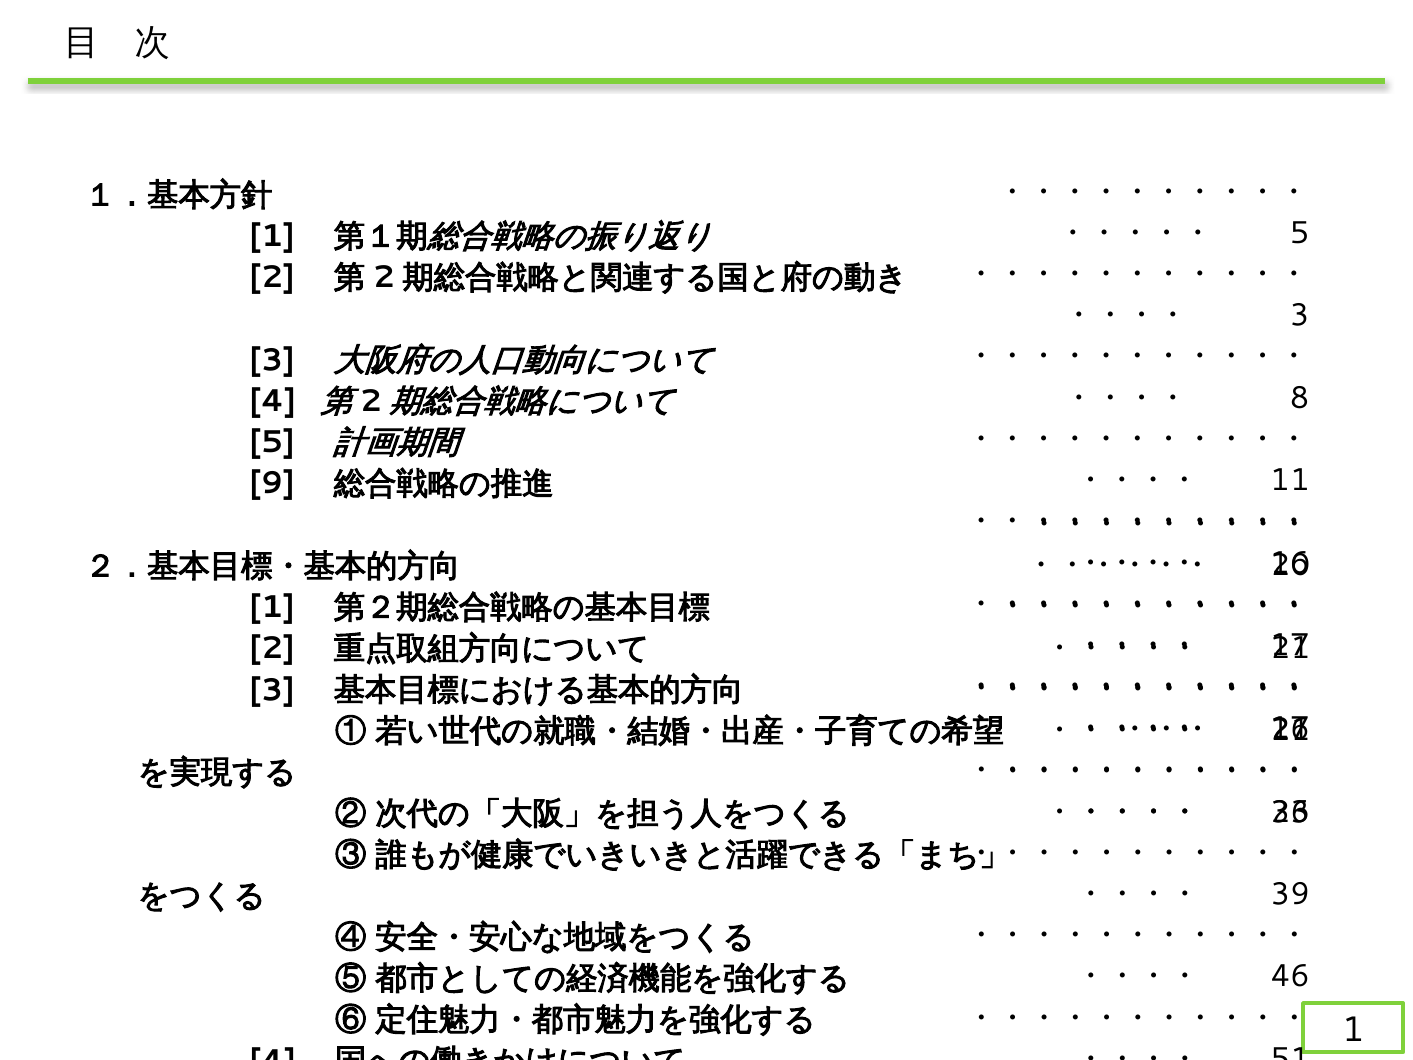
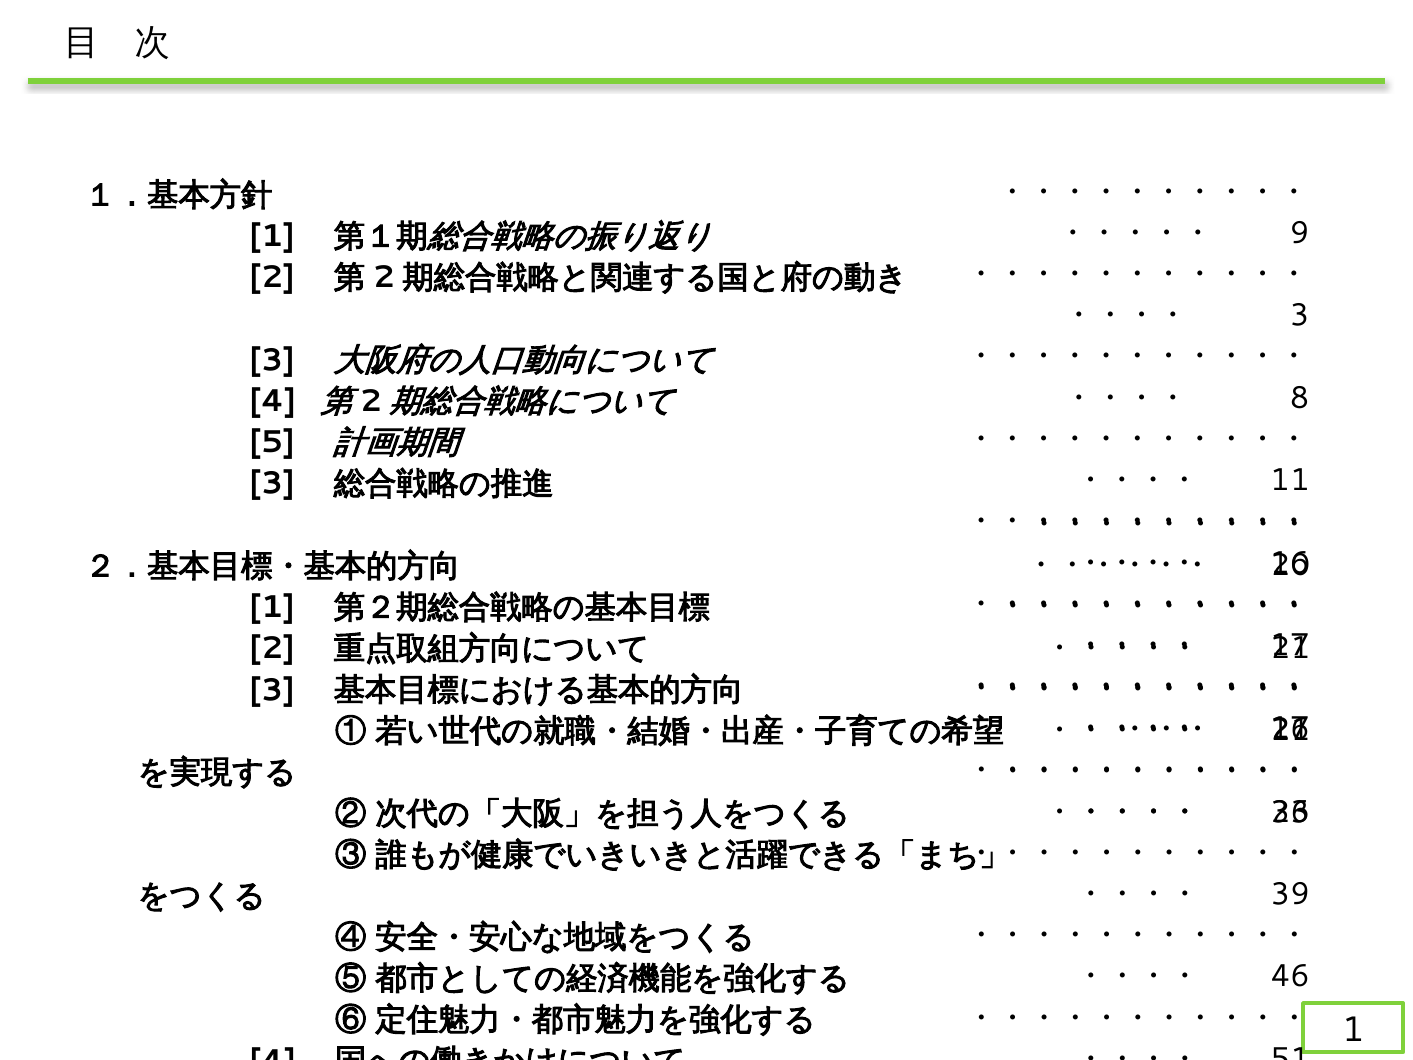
5 at (1300, 233): 5 -> 9
9 at (272, 483): 9 -> 3
